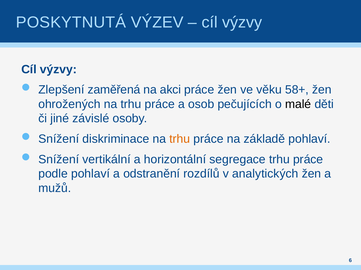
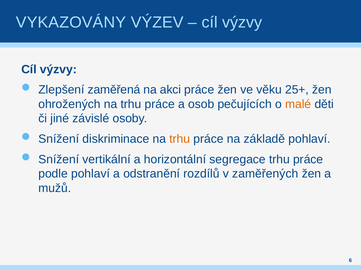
POSKYTNUTÁ: POSKYTNUTÁ -> VYKAZOVÁNY
58+: 58+ -> 25+
malé colour: black -> orange
analytických: analytických -> zaměřených
